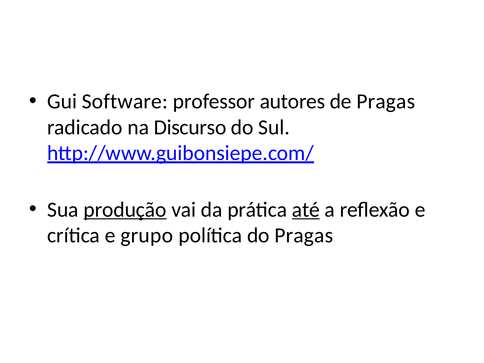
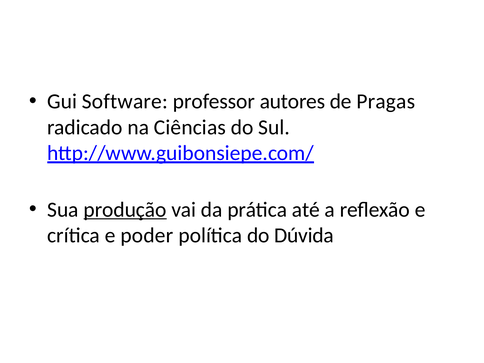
Discurso: Discurso -> Ciências
até underline: present -> none
grupo: grupo -> poder
do Pragas: Pragas -> Dúvida
